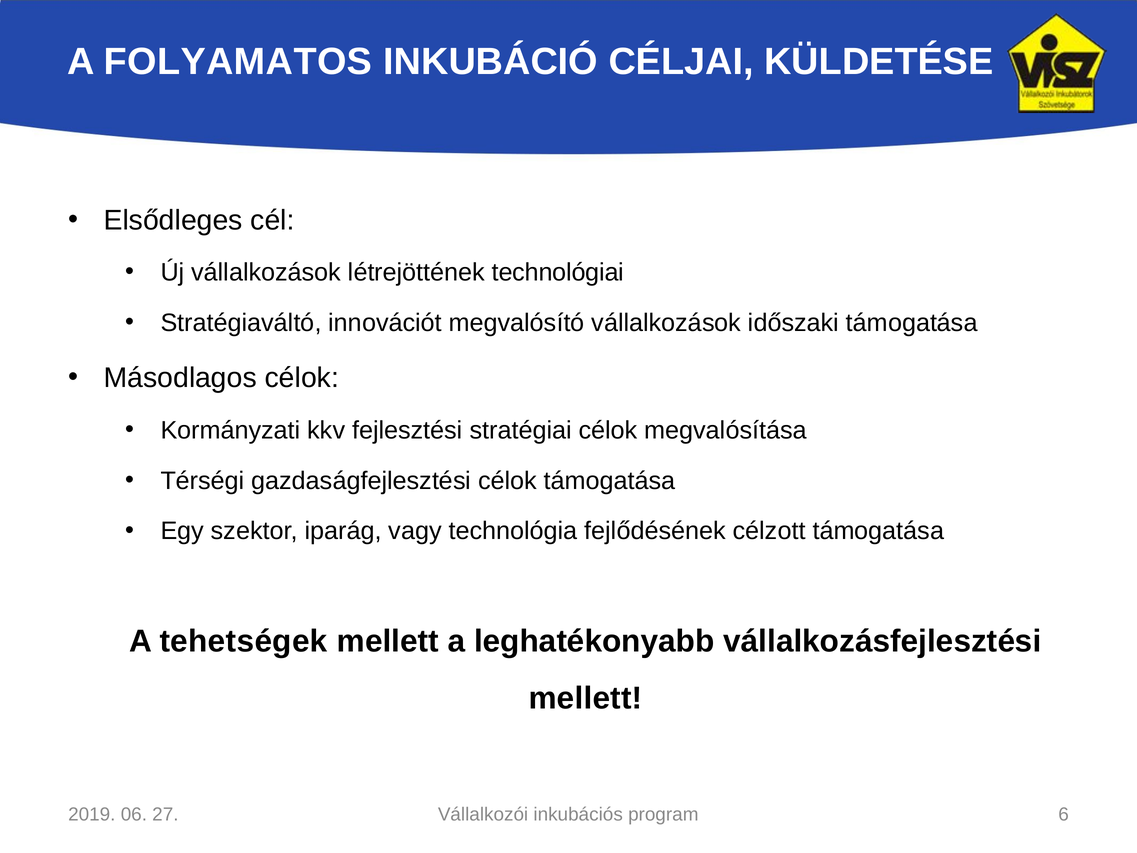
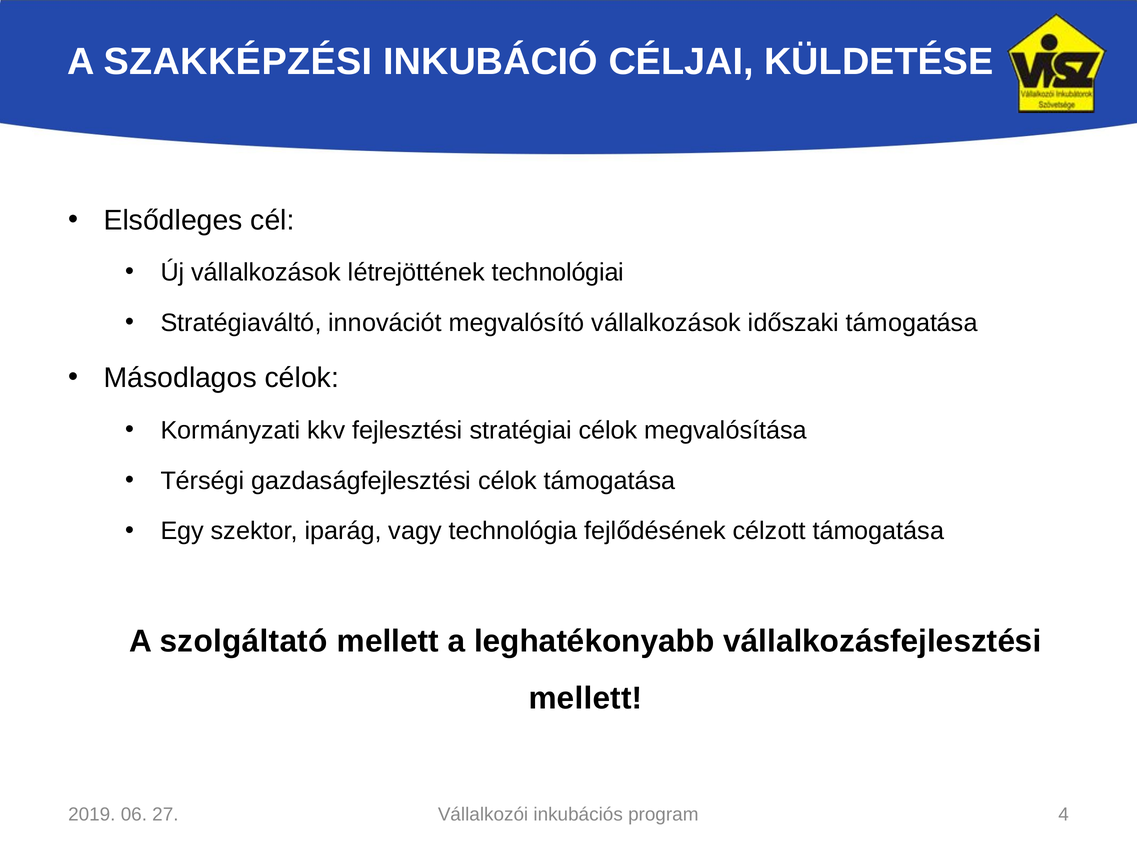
FOLYAMATOS: FOLYAMATOS -> SZAKKÉPZÉSI
tehetségek: tehetségek -> szolgáltató
6: 6 -> 4
